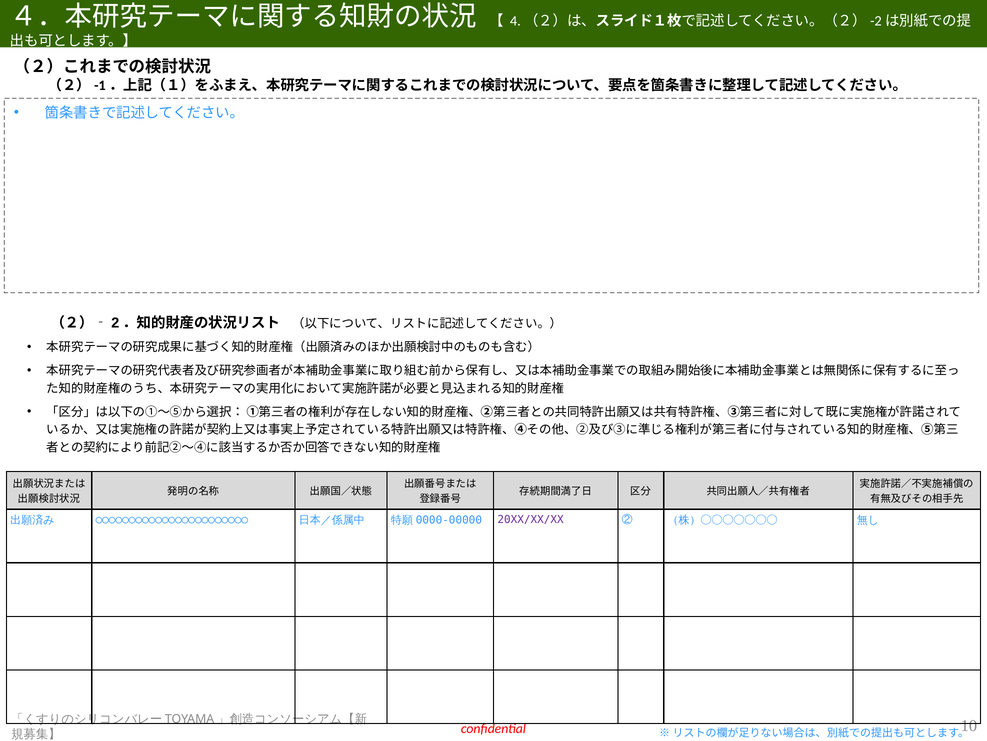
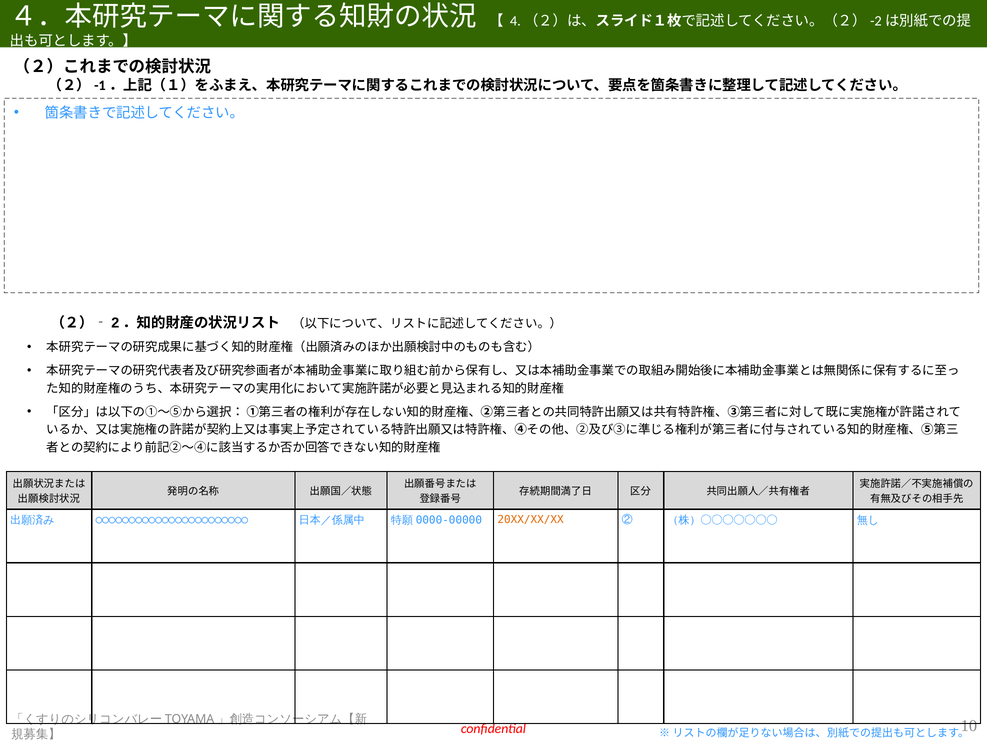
20XX/XX/XX colour: purple -> orange
